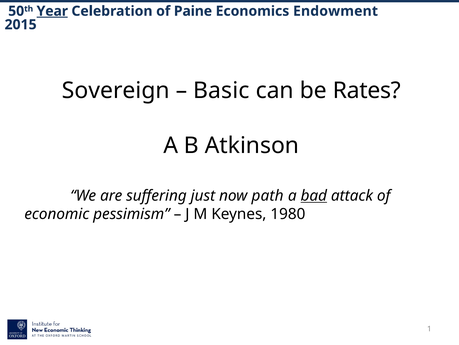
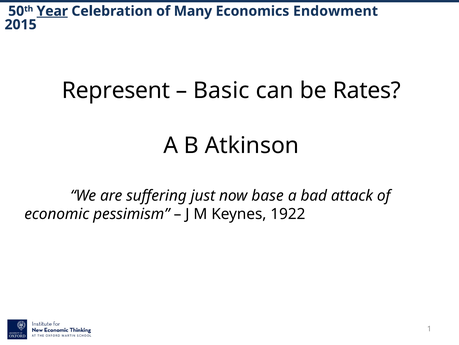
Paine: Paine -> Many
Sovereign: Sovereign -> Represent
path: path -> base
bad underline: present -> none
1980: 1980 -> 1922
